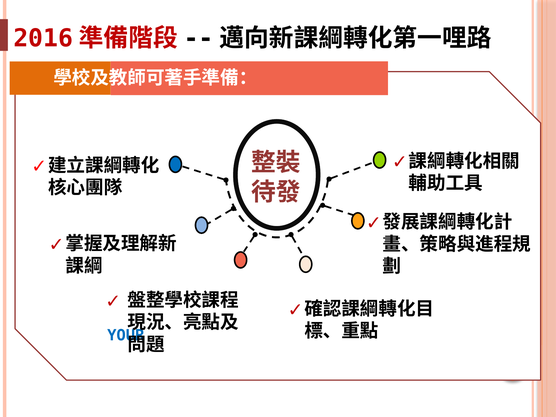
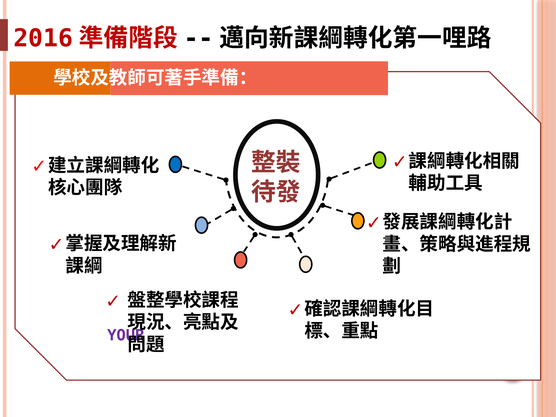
YOUR colour: blue -> purple
